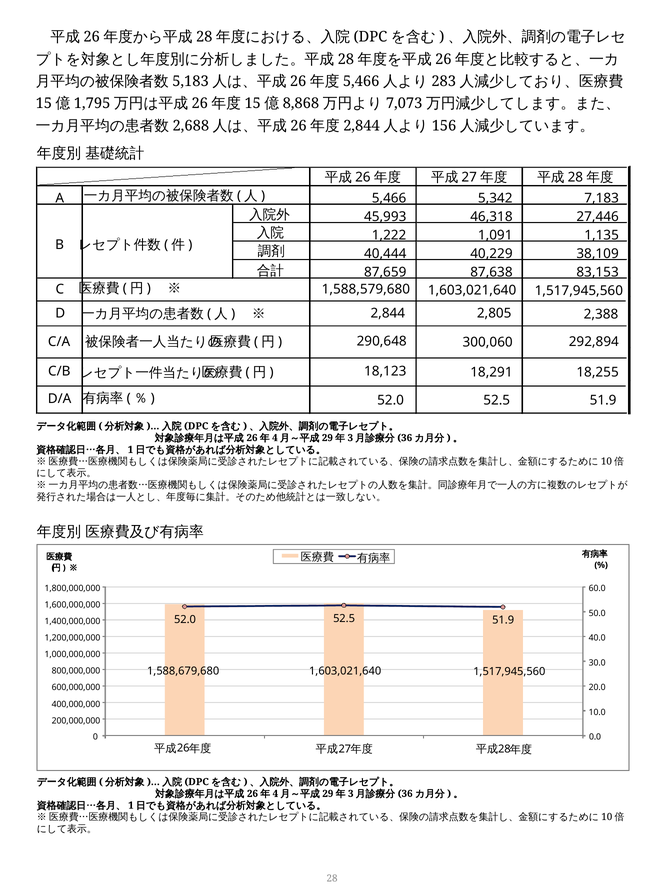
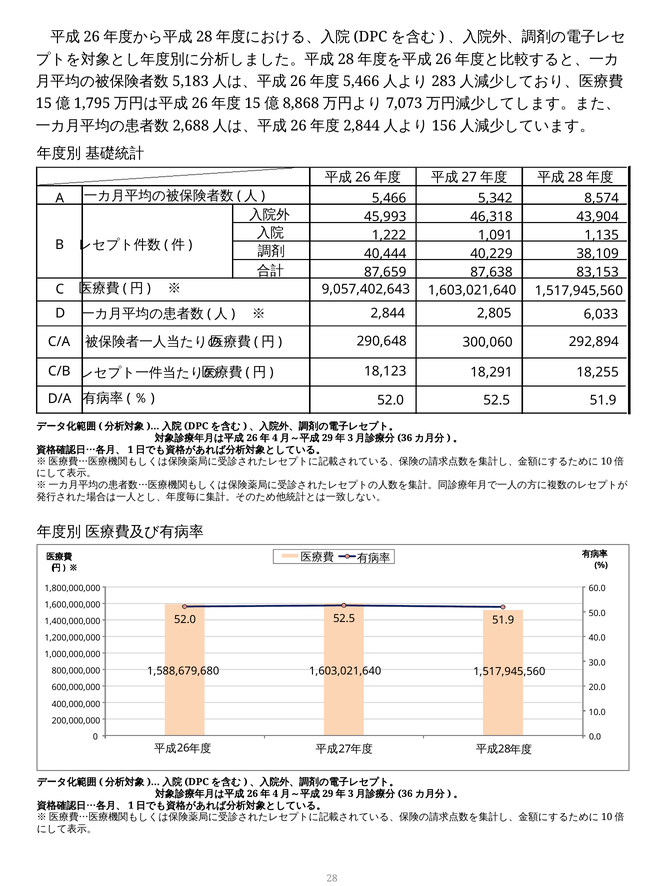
7,183: 7,183 -> 8,574
27,446: 27,446 -> 43,904
1,588,579,680: 1,588,579,680 -> 9,057,402,643
2,388: 2,388 -> 6,033
